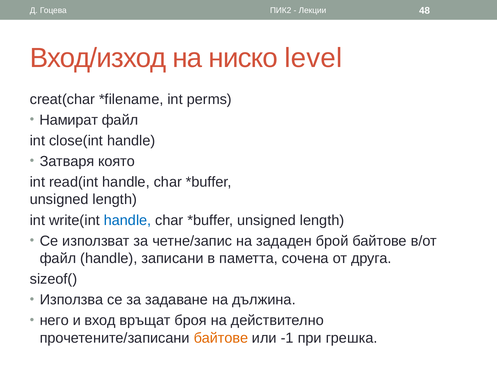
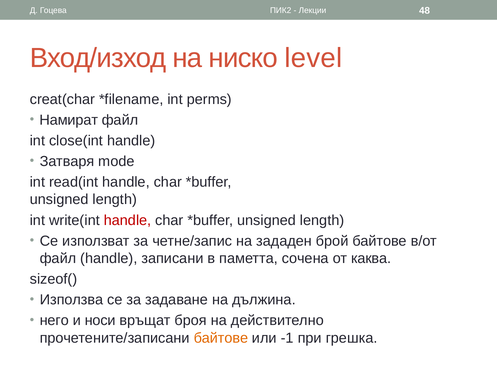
която: която -> mode
handle at (128, 220) colour: blue -> red
друга: друга -> каква
вход: вход -> носи
